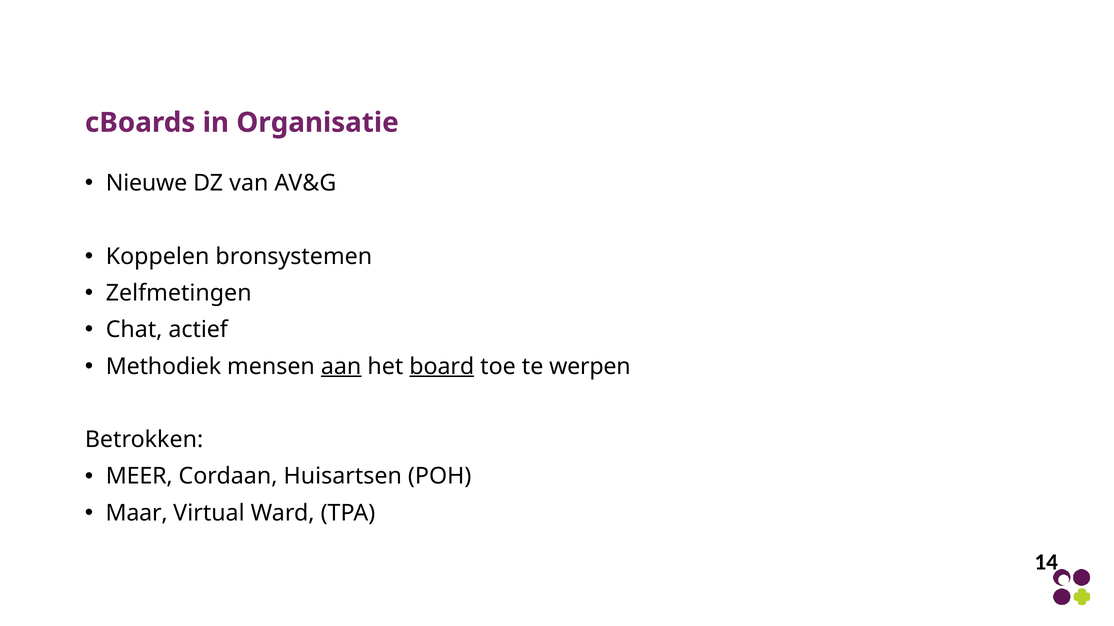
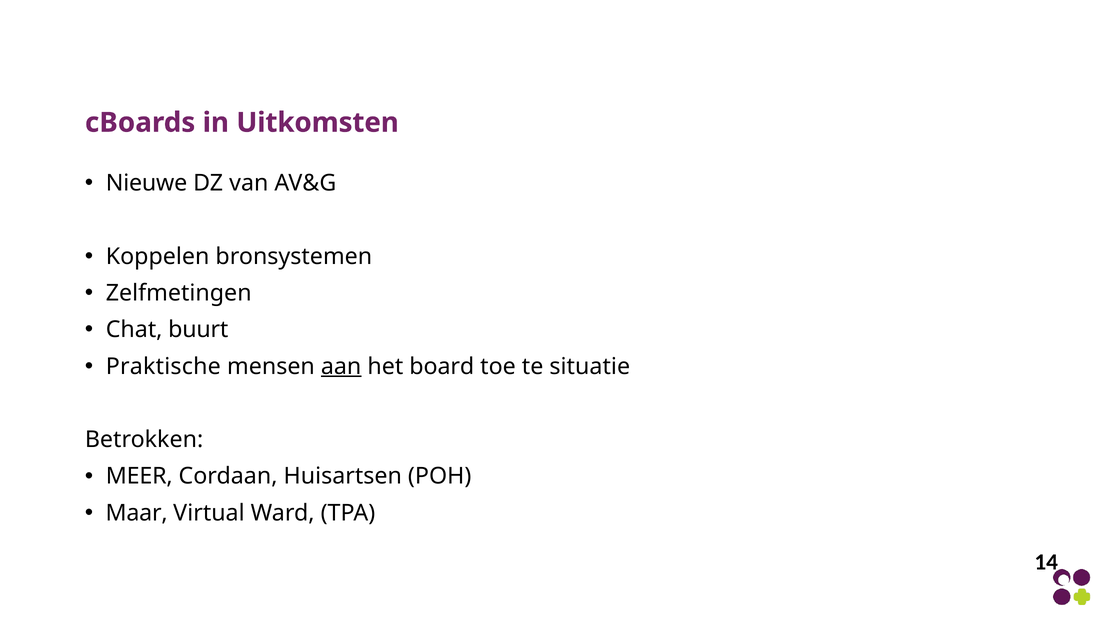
Organisatie: Organisatie -> Uitkomsten
actief: actief -> buurt
Methodiek: Methodiek -> Praktische
board underline: present -> none
werpen: werpen -> situatie
